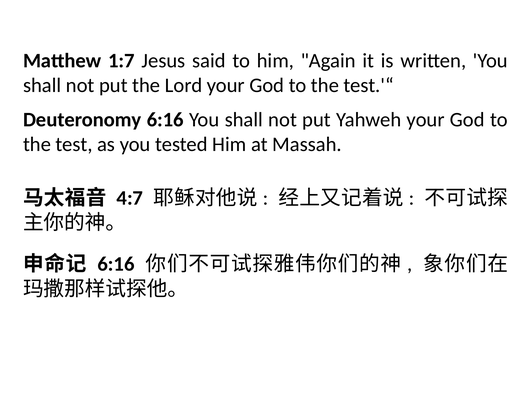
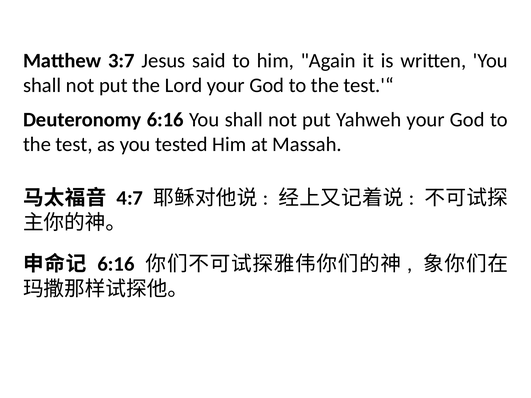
1:7: 1:7 -> 3:7
